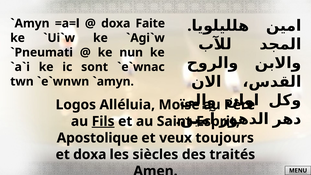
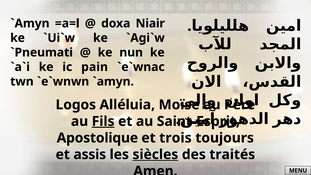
Faite: Faite -> Niair
sont: sont -> pain
veux: veux -> trois
et doxa: doxa -> assis
siècles underline: none -> present
